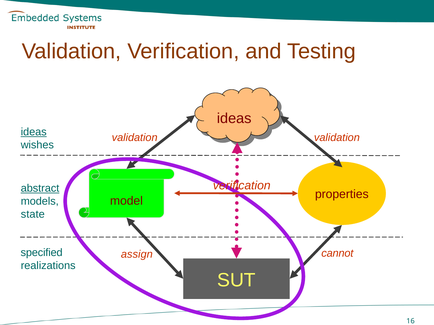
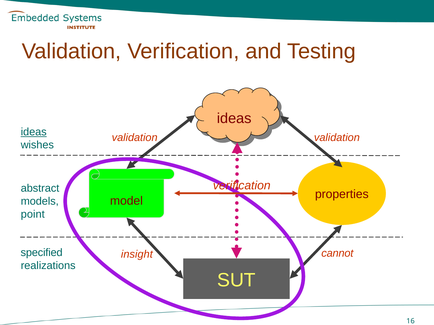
abstract underline: present -> none
state: state -> point
assign: assign -> insight
